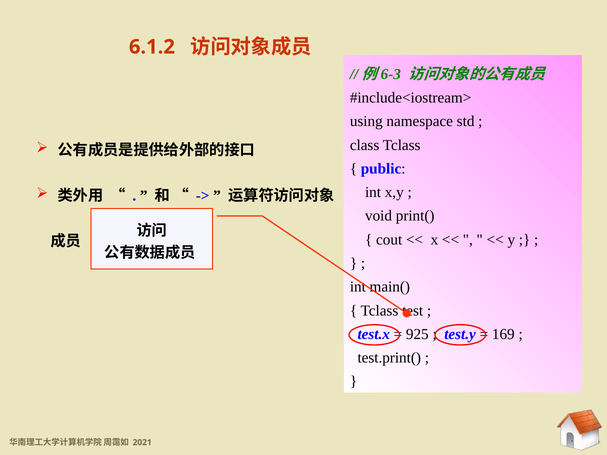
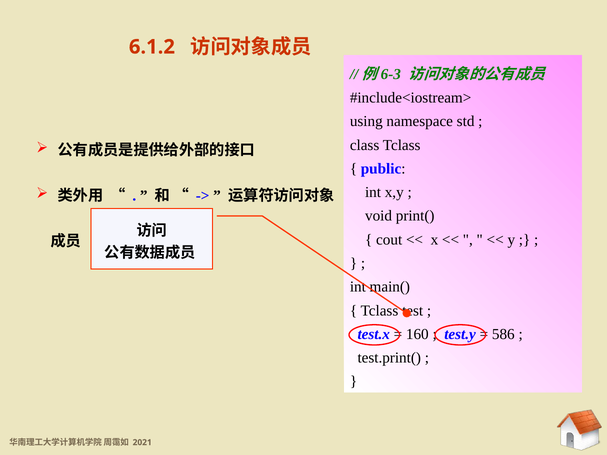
925: 925 -> 160
169: 169 -> 586
